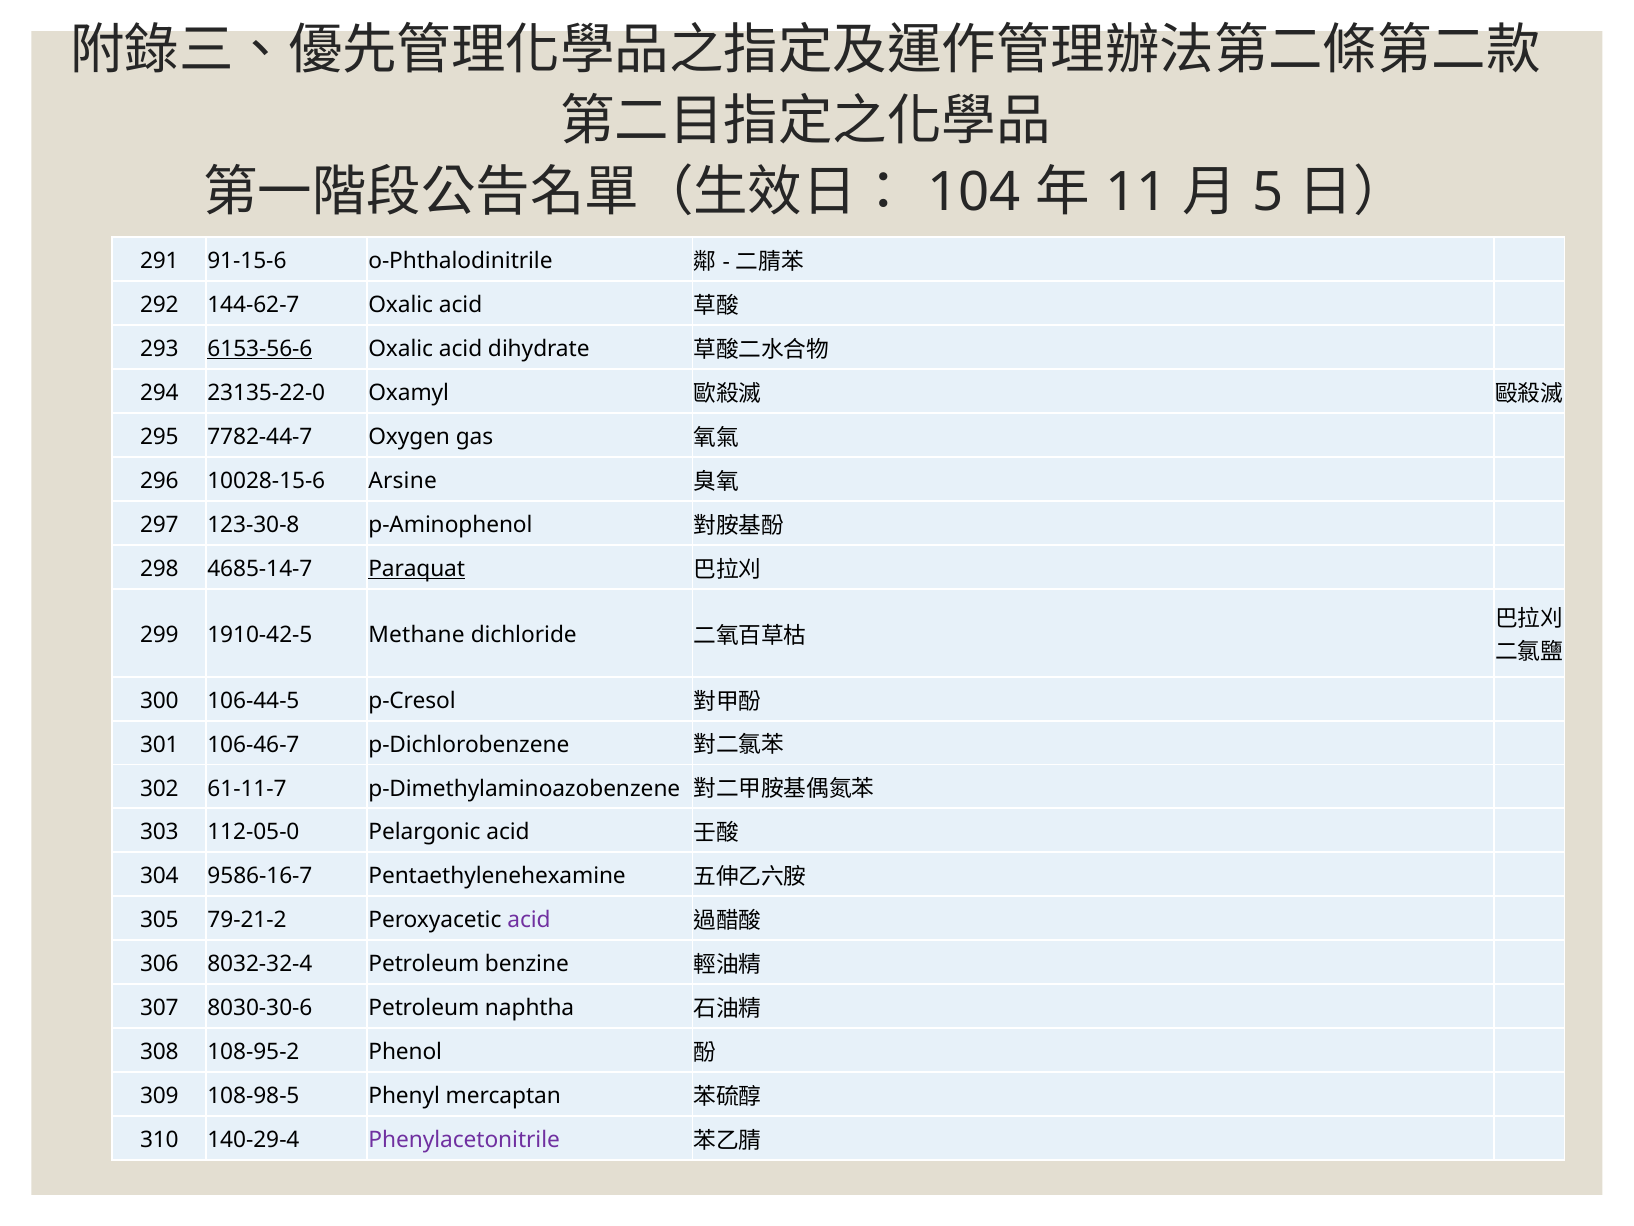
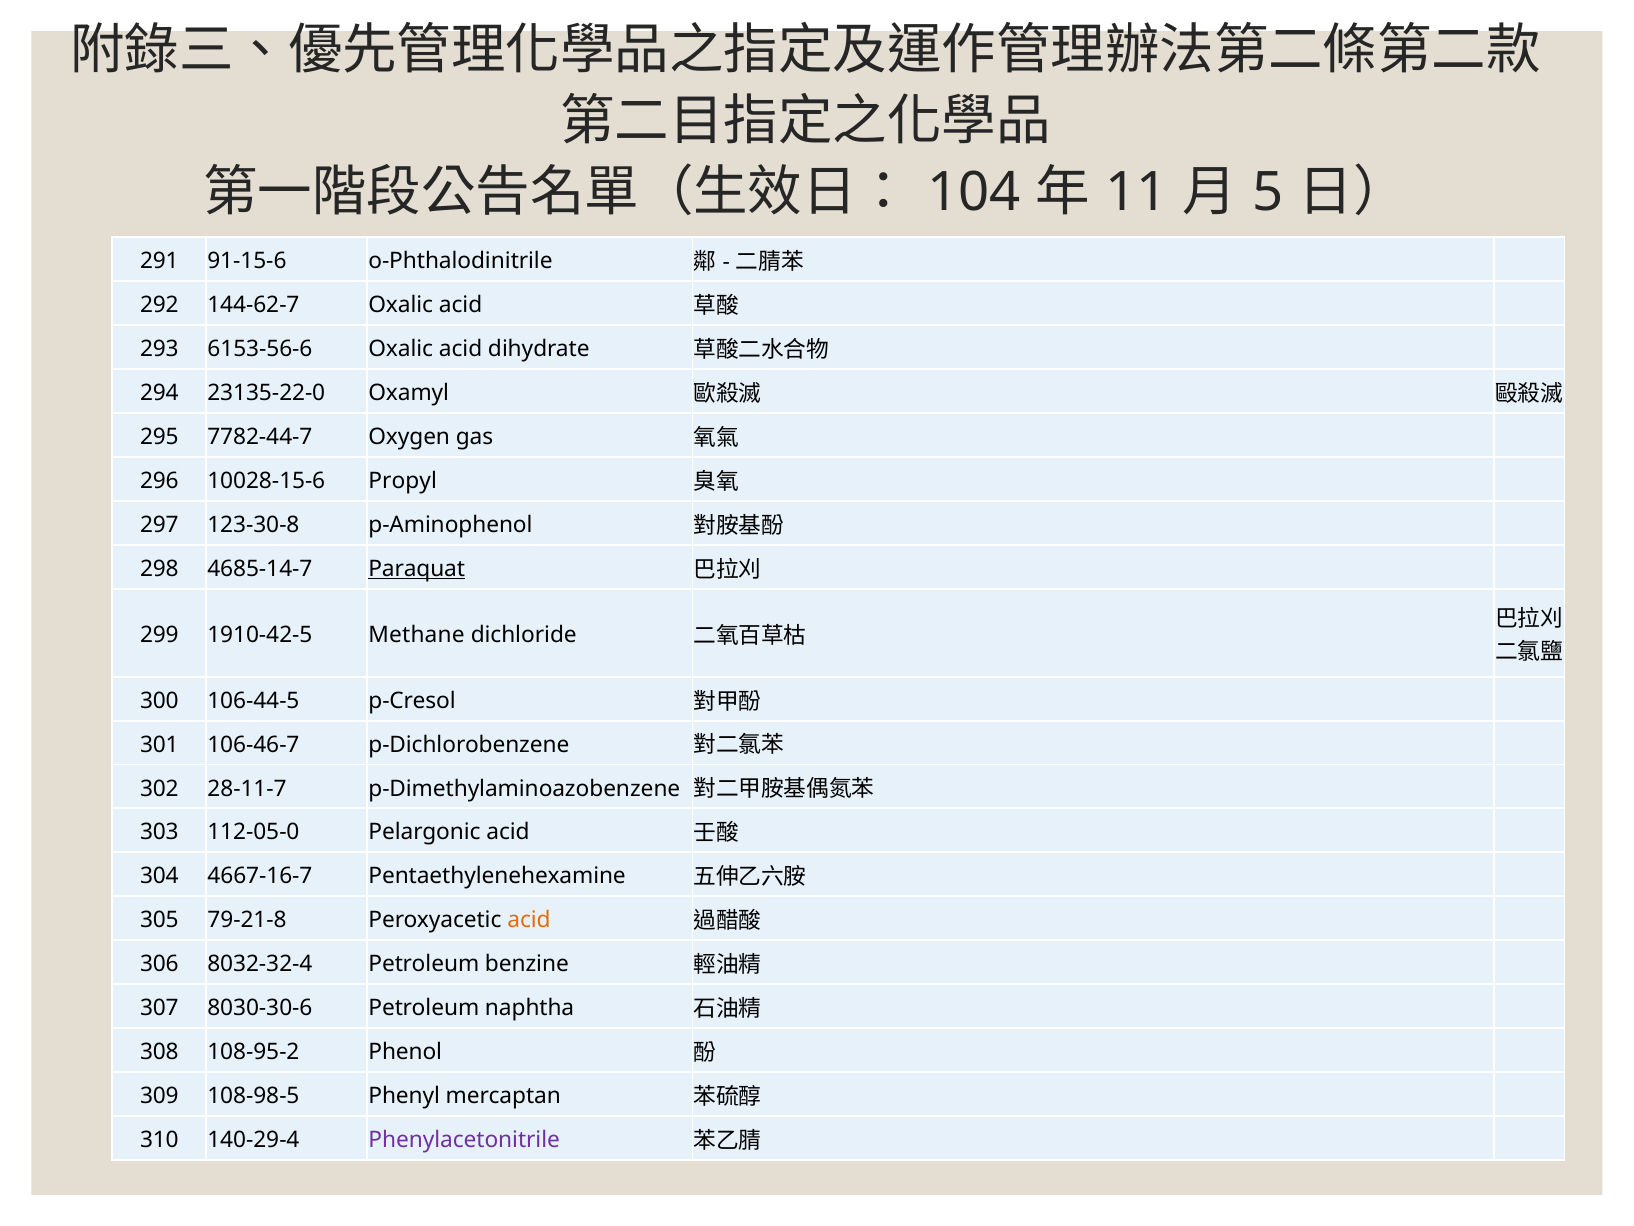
6153-56-6 underline: present -> none
Arsine: Arsine -> Propyl
61-11-7: 61-11-7 -> 28-11-7
9586-16-7: 9586-16-7 -> 4667-16-7
79-21-2: 79-21-2 -> 79-21-8
acid at (529, 920) colour: purple -> orange
